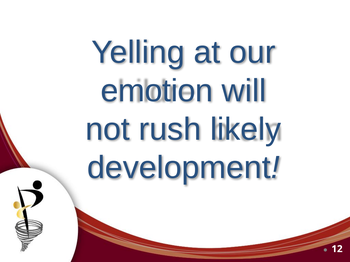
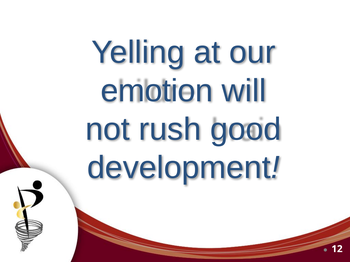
likely: likely -> good
